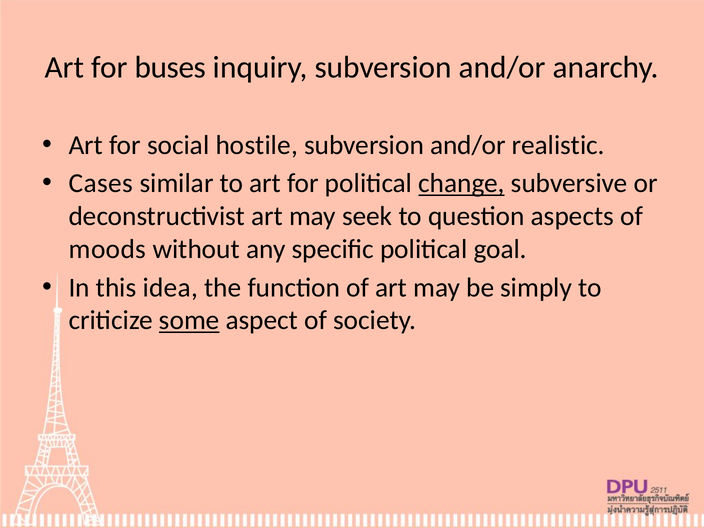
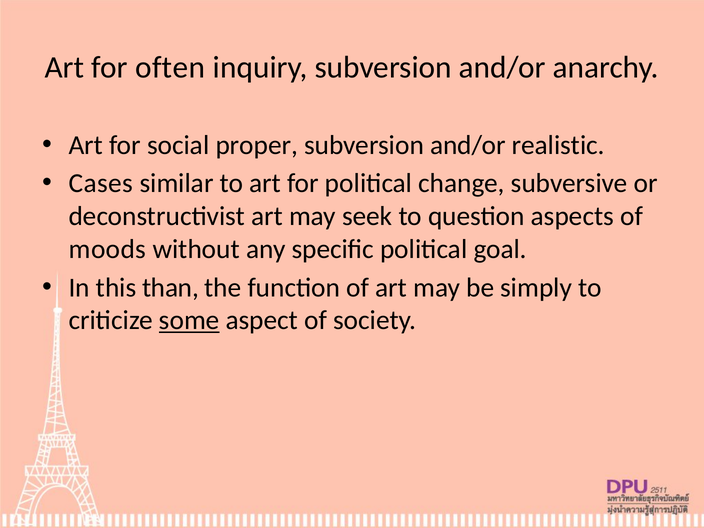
buses: buses -> often
hostile: hostile -> proper
change underline: present -> none
idea: idea -> than
